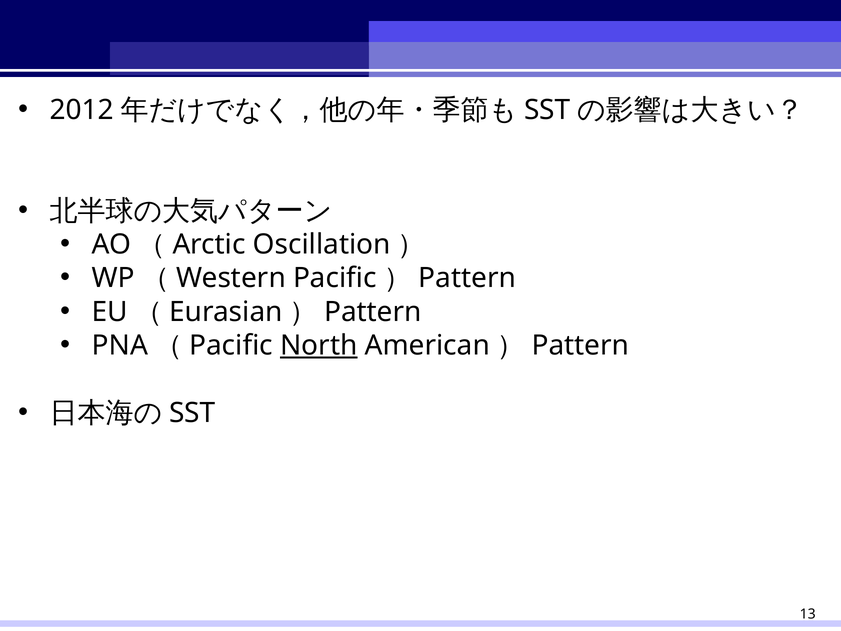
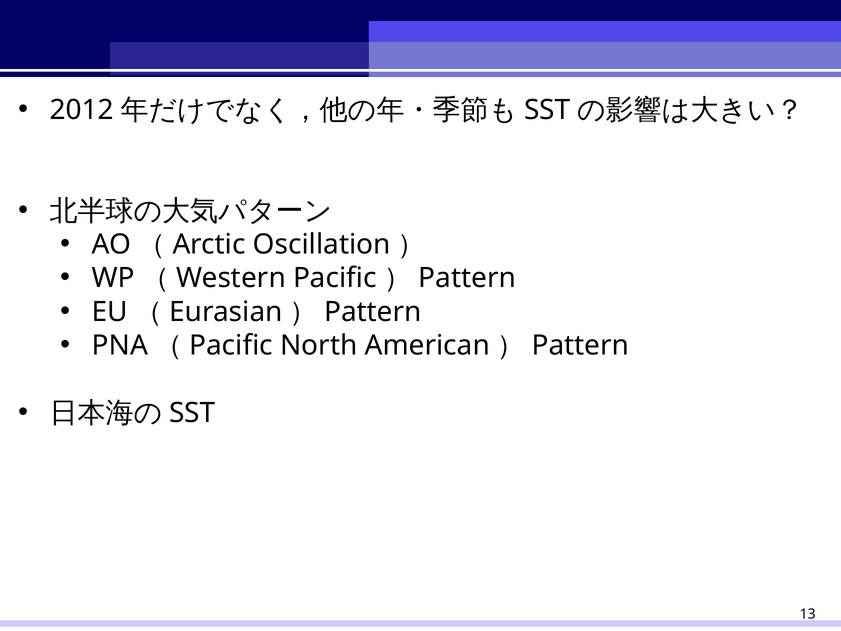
North underline: present -> none
